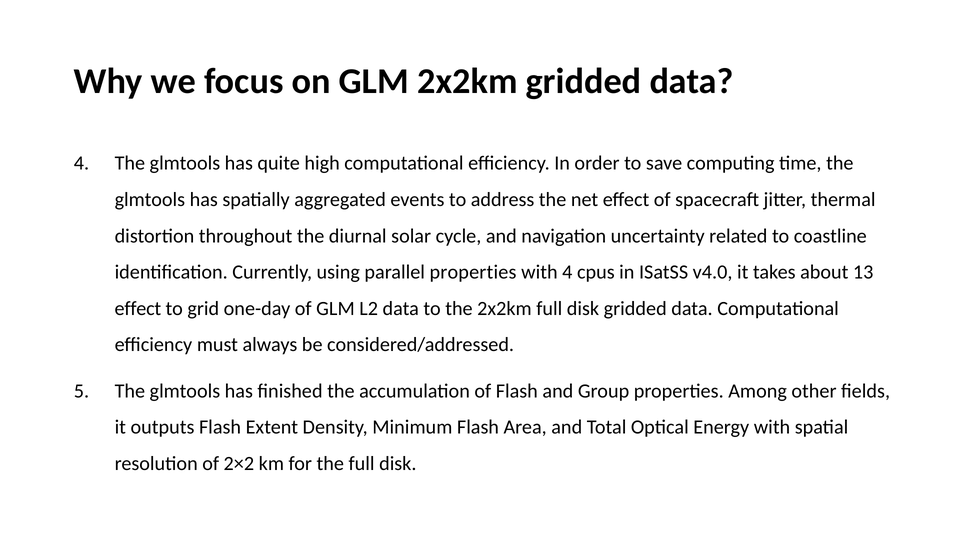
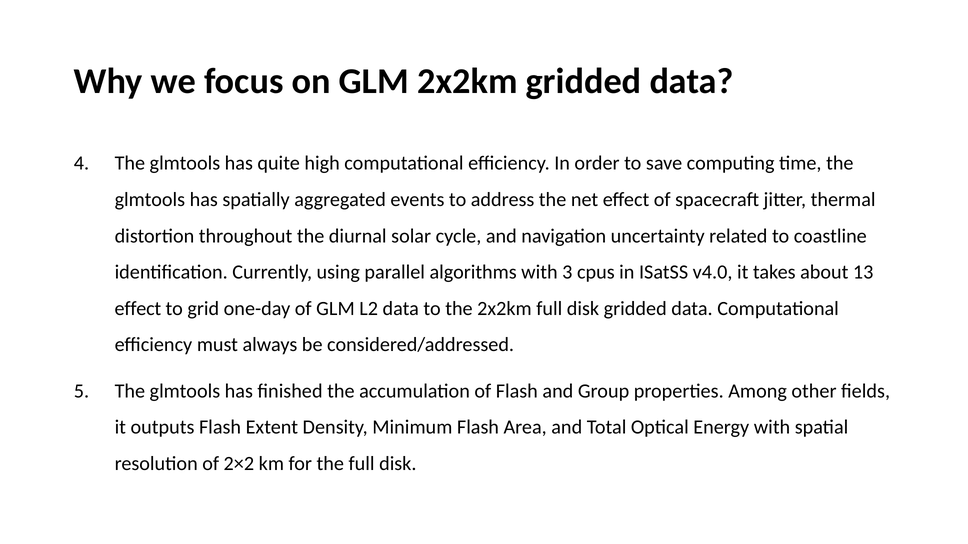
parallel properties: properties -> algorithms
with 4: 4 -> 3
